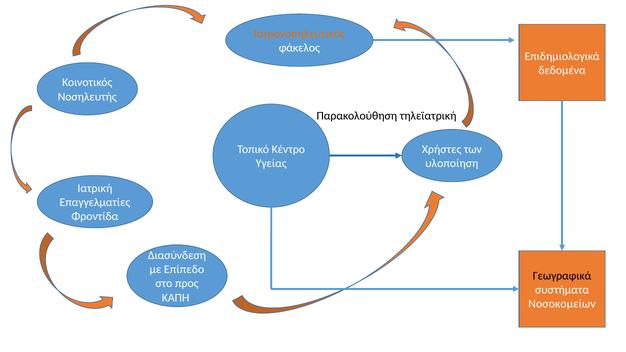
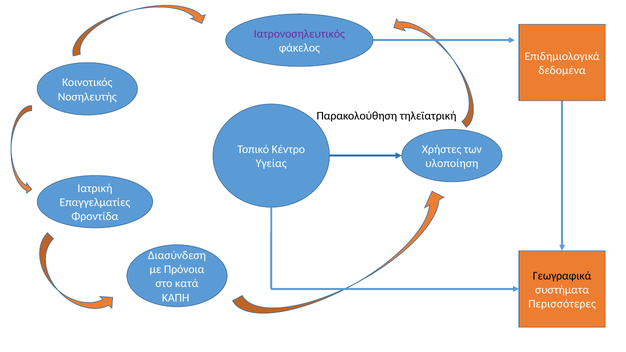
Ιατρονοσηλευτικός colour: orange -> purple
Επίπεδο: Επίπεδο -> Πρόνοια
προς: προς -> κατά
Νοσοκομείων: Νοσοκομείων -> Περισσότερες
